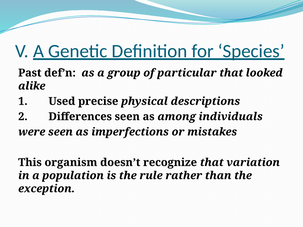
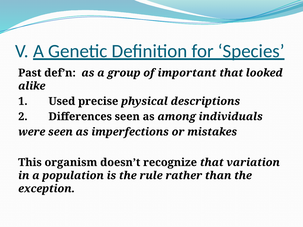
particular: particular -> important
